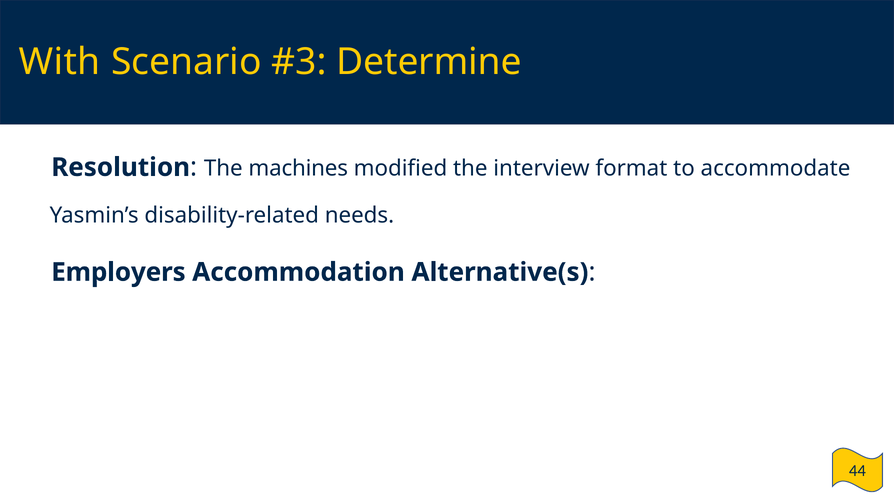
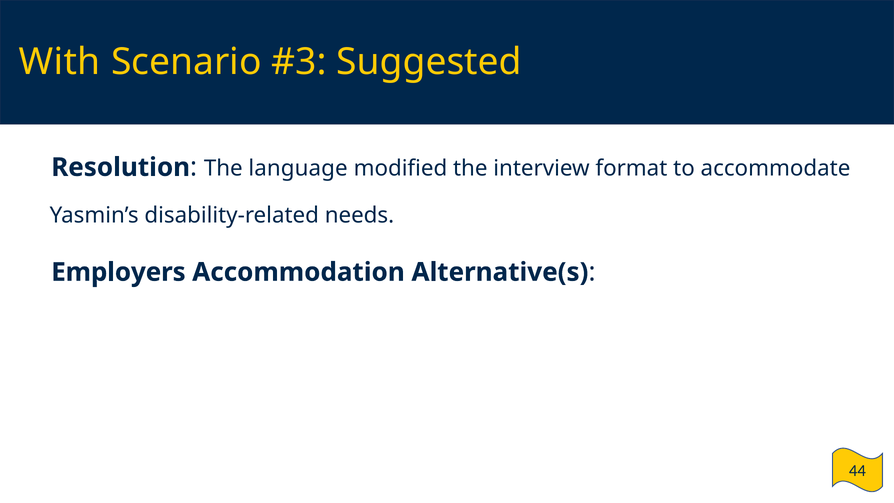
Determine: Determine -> Suggested
machines: machines -> language
